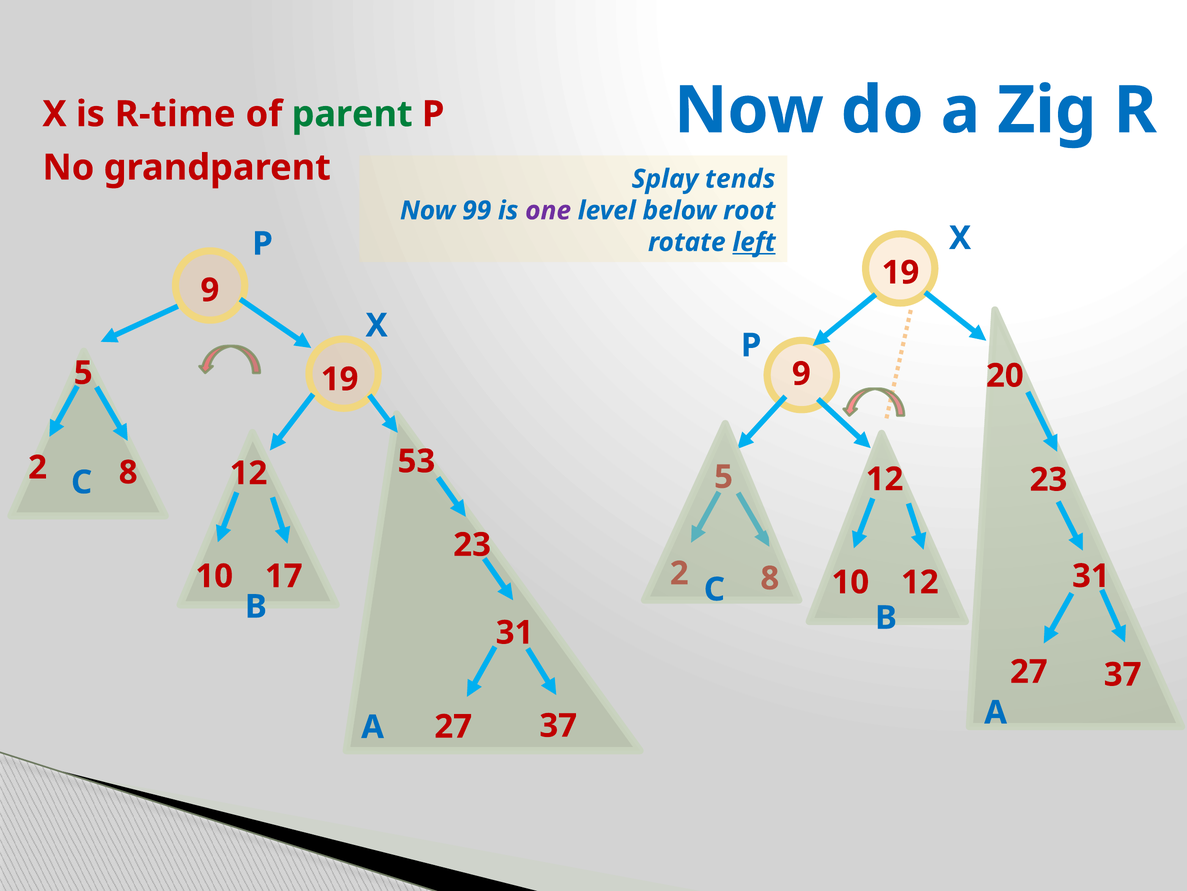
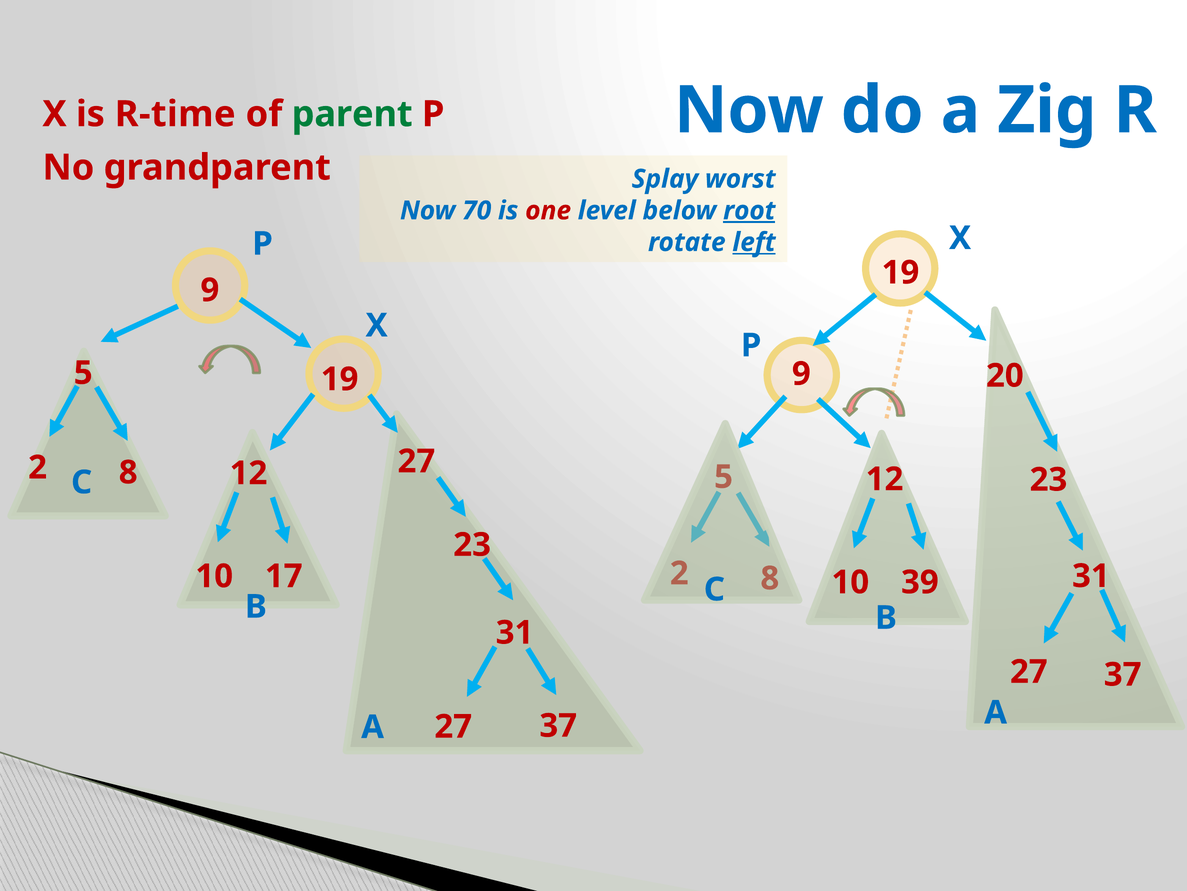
tends: tends -> worst
99: 99 -> 70
one colour: purple -> red
root underline: none -> present
53 at (416, 461): 53 -> 27
10 12: 12 -> 39
